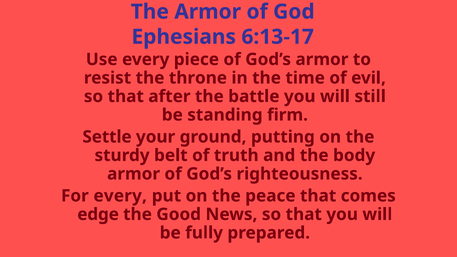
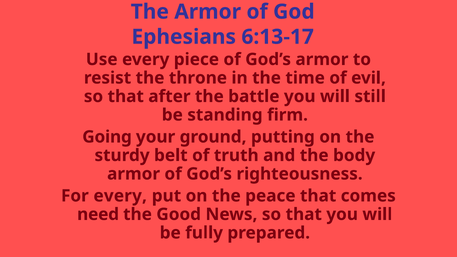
Settle: Settle -> Going
edge: edge -> need
